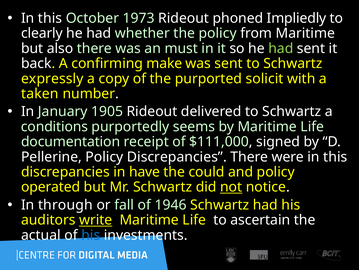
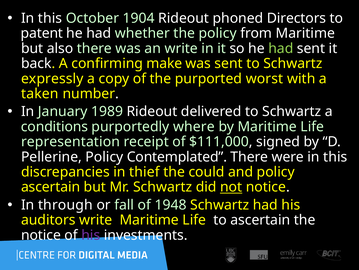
1973: 1973 -> 1904
Impliedly: Impliedly -> Directors
clearly: clearly -> patent
an must: must -> write
solicit: solicit -> worst
1905: 1905 -> 1989
seems: seems -> where
documentation: documentation -> representation
Policy Discrepancies: Discrepancies -> Contemplated
have: have -> thief
operated at (51, 187): operated -> ascertain
1946: 1946 -> 1948
write at (96, 219) underline: present -> none
actual at (41, 235): actual -> notice
his at (91, 235) colour: blue -> purple
